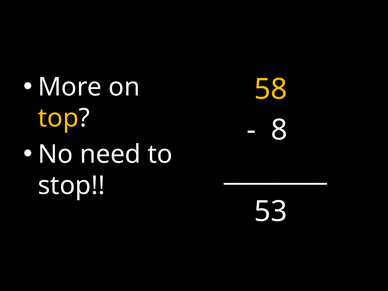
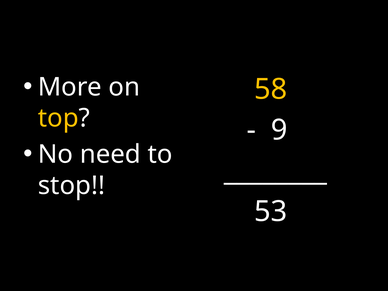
8: 8 -> 9
